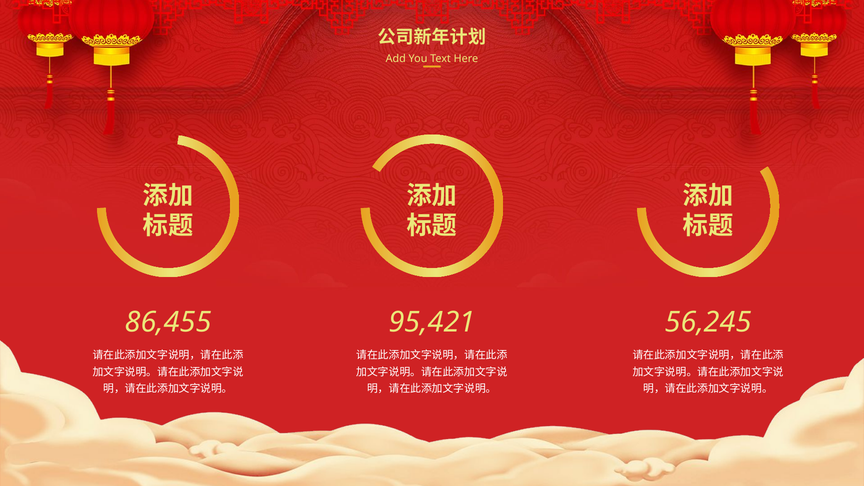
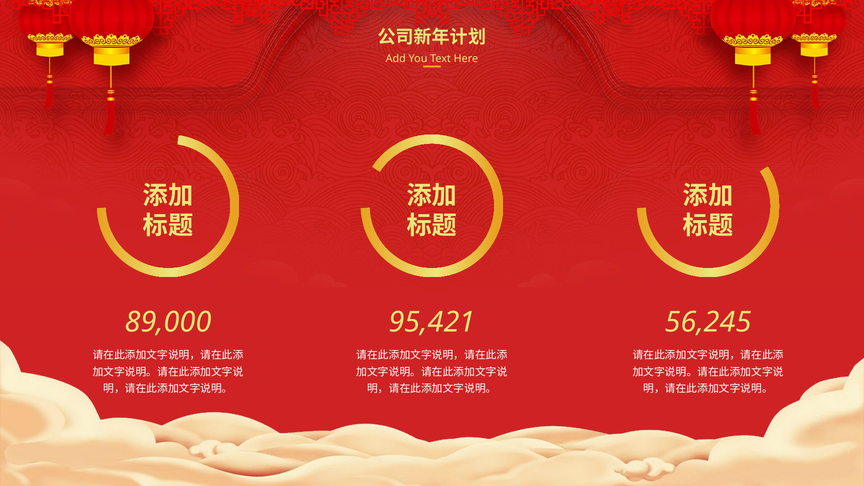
86,455: 86,455 -> 89,000
